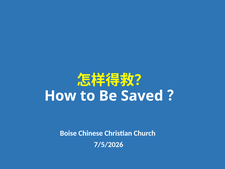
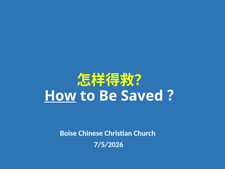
How underline: none -> present
